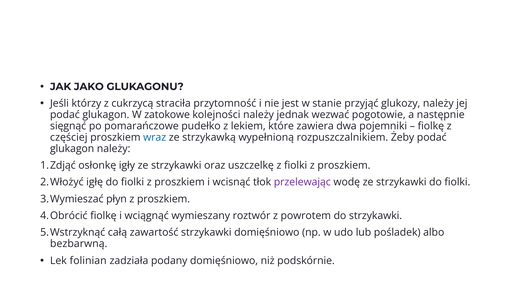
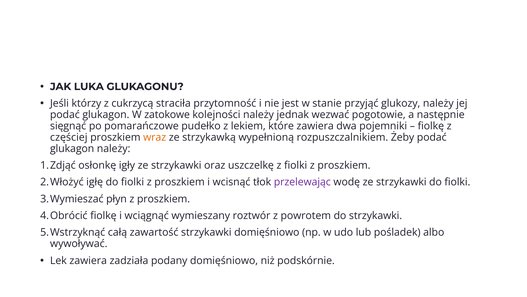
JAKO: JAKO -> LUKA
wraz colour: blue -> orange
bezbarwną: bezbarwną -> wywoływać
Lek folinian: folinian -> zawiera
